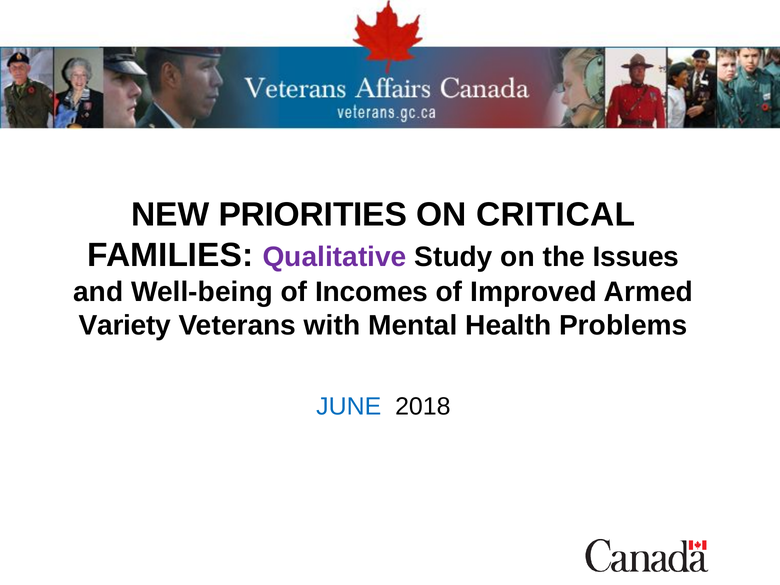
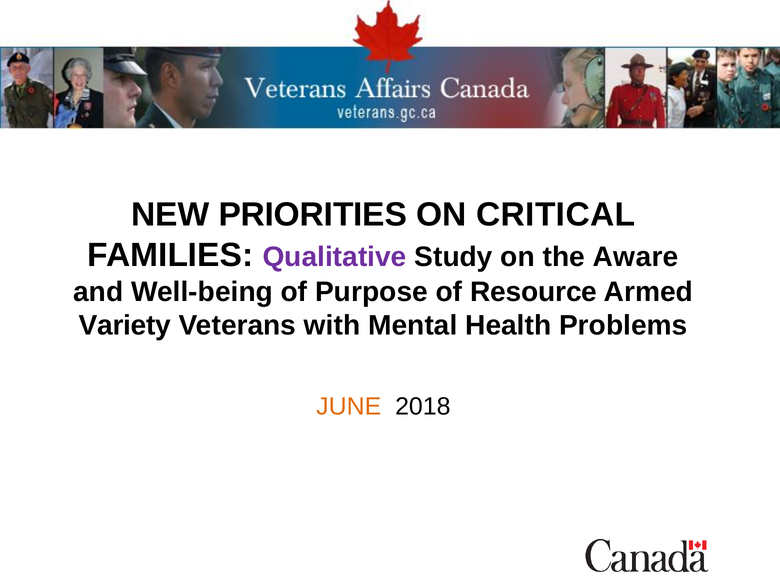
Issues: Issues -> Aware
Incomes: Incomes -> Purpose
Improved: Improved -> Resource
JUNE colour: blue -> orange
